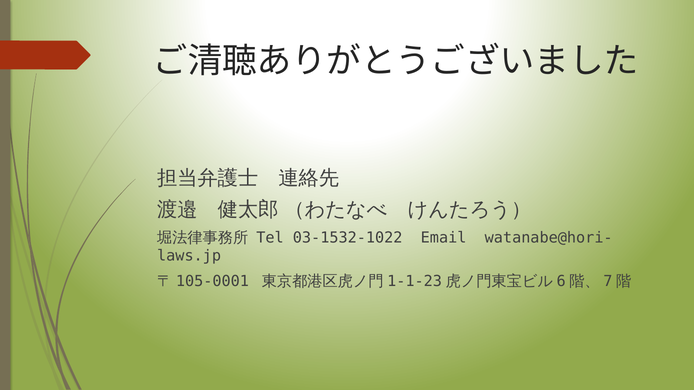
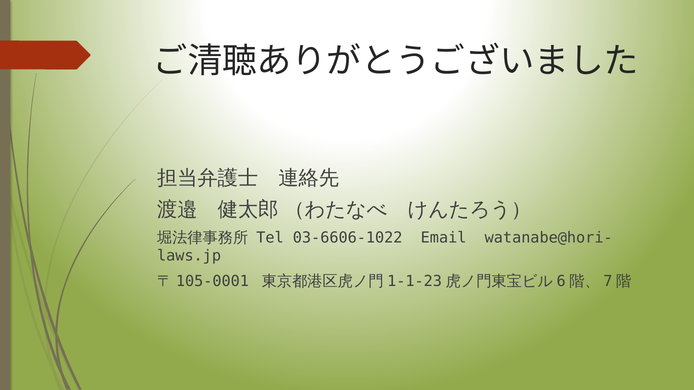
03-1532-1022: 03-1532-1022 -> 03-6606-1022
